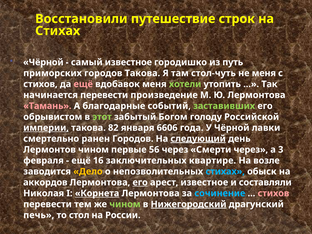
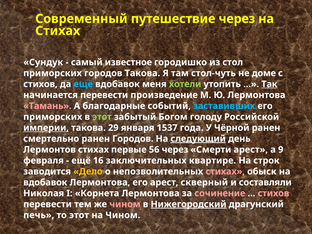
Восстановили: Восстановили -> Современный
путешествие строк: строк -> через
Чёрной at (43, 62): Чёрной -> Сундук
путь: путь -> стол
не меня: меня -> доме
ещё at (83, 84) colour: pink -> light blue
Так underline: none -> present
заставивших colour: light green -> light blue
обрывистом at (53, 117): обрывистом -> приморских
82: 82 -> 29
6606: 6606 -> 1537
Чёрной лавки: лавки -> ранен
Лермонтов чином: чином -> стихах
Смерти через: через -> арест
3: 3 -> 9
возле: возле -> строк
стихах at (225, 171) colour: light blue -> pink
аккордов at (45, 182): аккордов -> вдобавок
его at (140, 182) underline: present -> none
арест известное: известное -> скверный
Корнета underline: present -> none
сочинение colour: light blue -> pink
чином at (125, 204) colour: light green -> pink
то стол: стол -> этот
на России: России -> Чином
